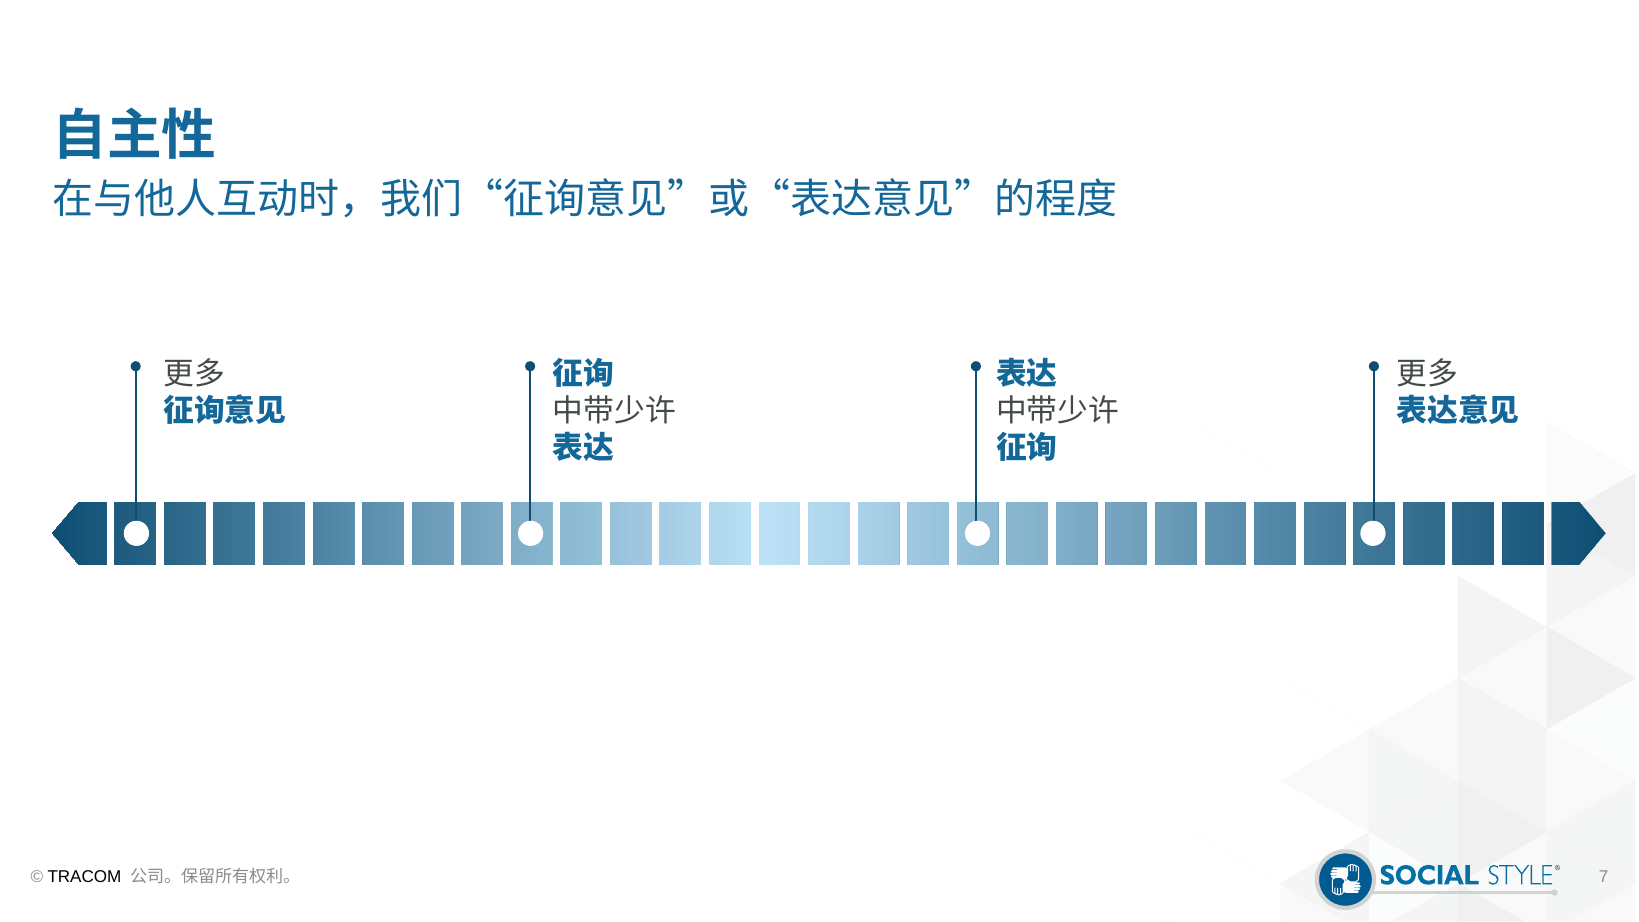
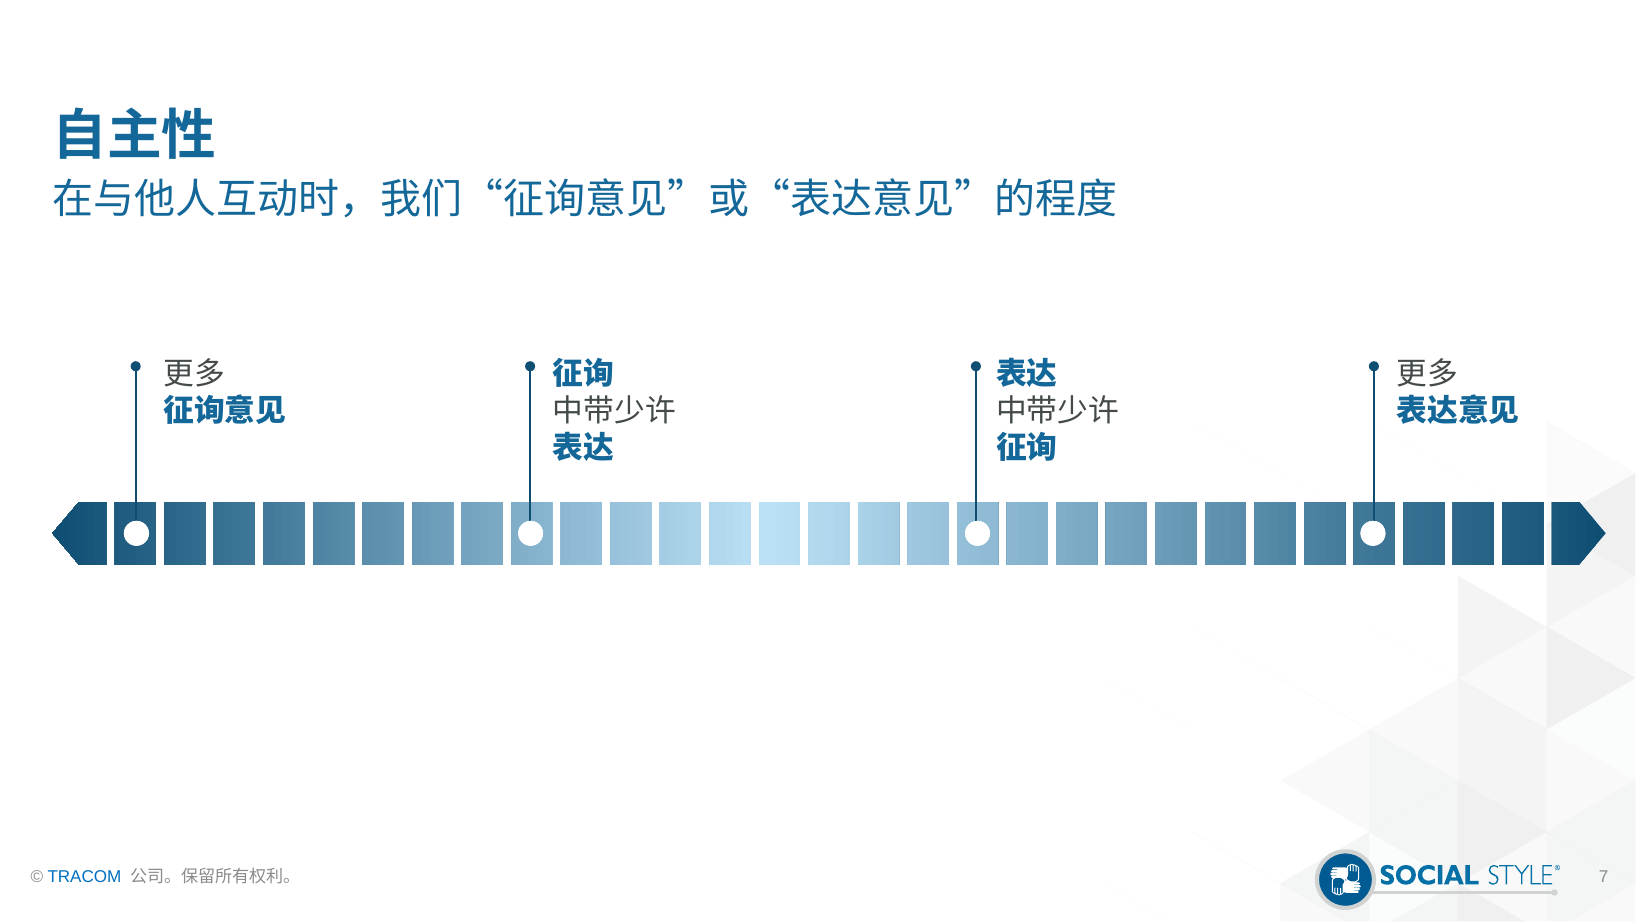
TRACOM colour: black -> blue
